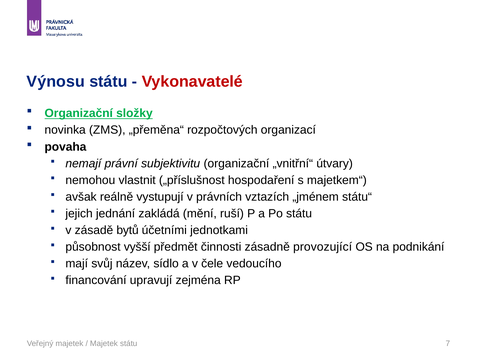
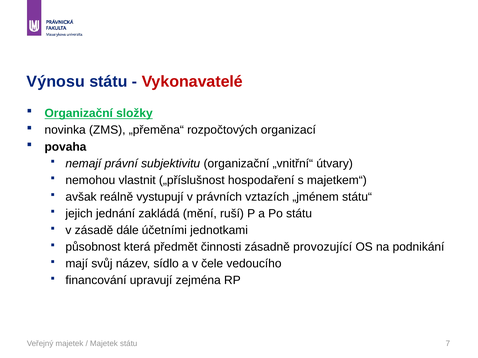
bytů: bytů -> dále
vyšší: vyšší -> která
